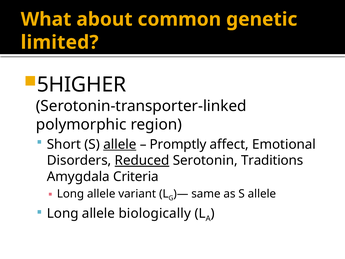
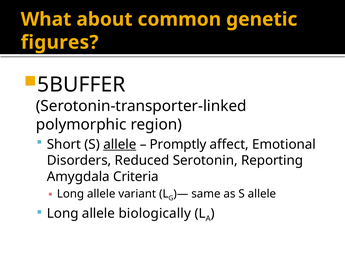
limited: limited -> figures
5HIGHER: 5HIGHER -> 5BUFFER
Reduced underline: present -> none
Traditions: Traditions -> Reporting
